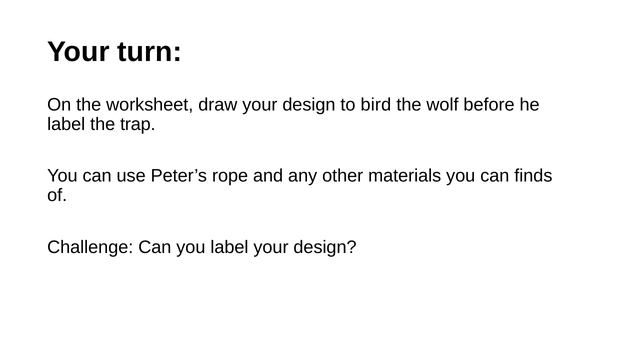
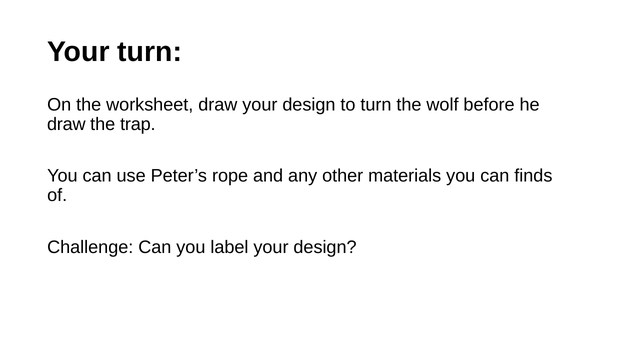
to bird: bird -> turn
label at (66, 124): label -> draw
